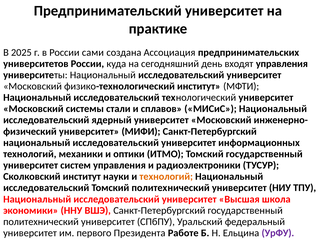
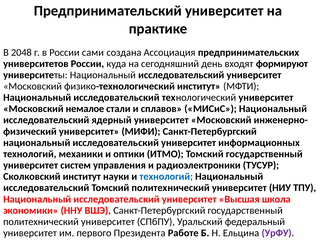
2025: 2025 -> 2048
входят управления: управления -> формируют
системы: системы -> немалое
технологий at (166, 177) colour: orange -> blue
